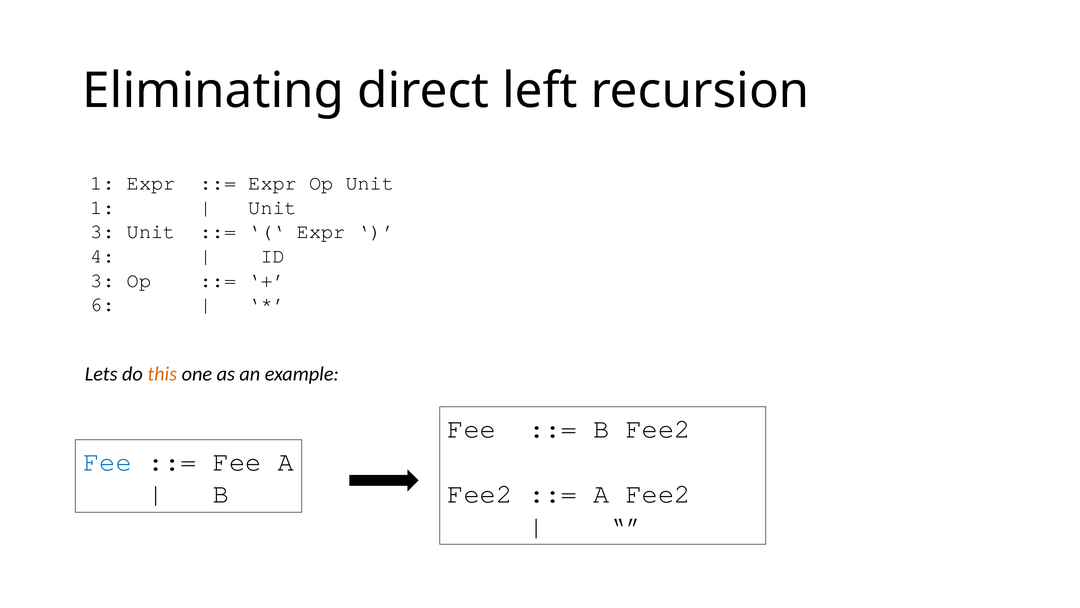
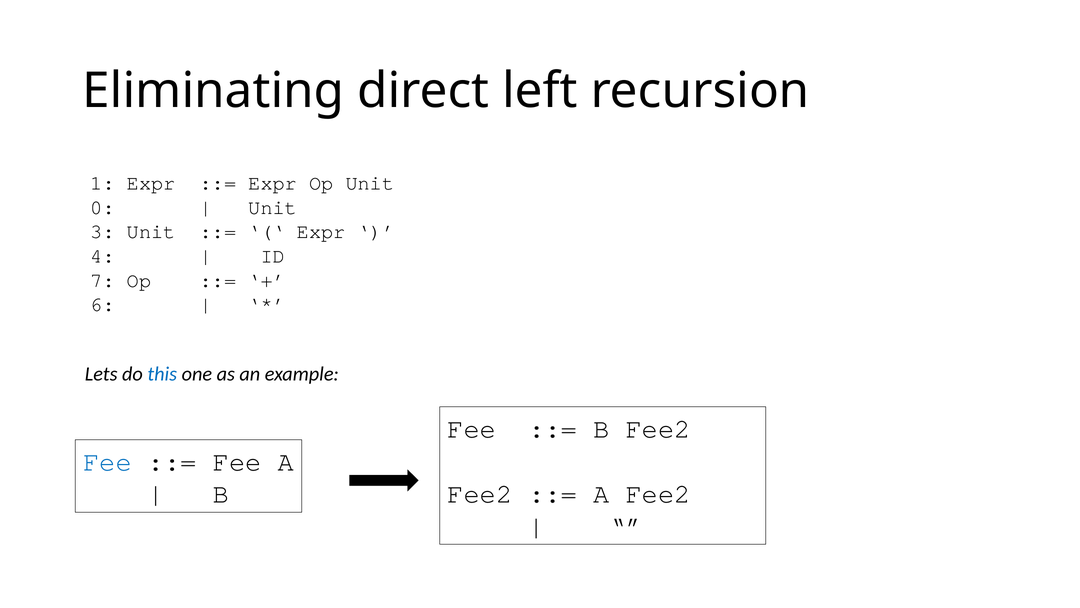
1 at (103, 207): 1 -> 0
3 at (103, 280): 3 -> 7
this colour: orange -> blue
